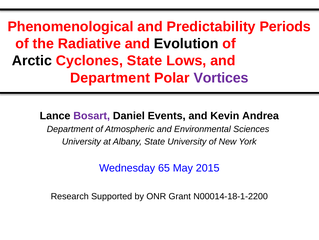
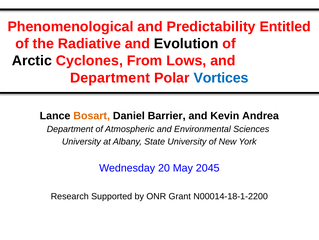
Periods: Periods -> Entitled
Cyclones State: State -> From
Vortices colour: purple -> blue
Bosart colour: purple -> orange
Events: Events -> Barrier
65: 65 -> 20
2015: 2015 -> 2045
